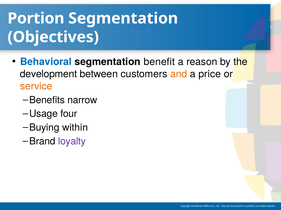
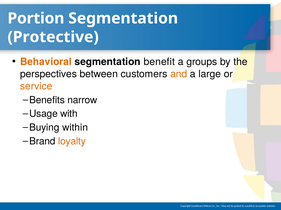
Objectives: Objectives -> Protective
Behavioral colour: blue -> orange
reason: reason -> groups
development: development -> perspectives
price: price -> large
four: four -> with
loyalty colour: purple -> orange
